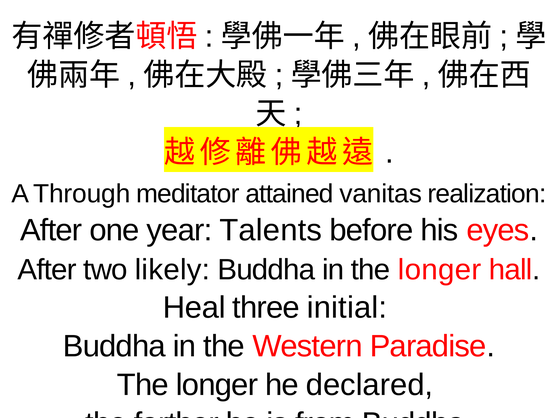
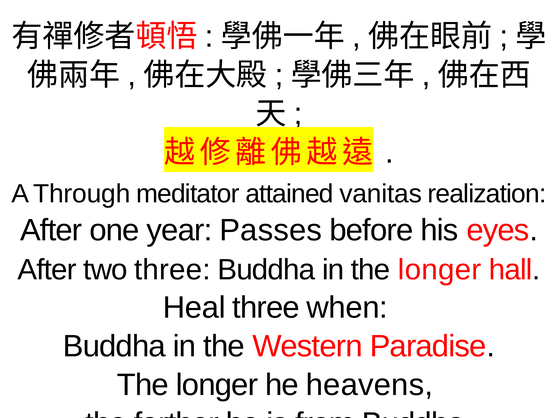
Talents: Talents -> Passes
two likely: likely -> three
initial: initial -> when
declared: declared -> heavens
